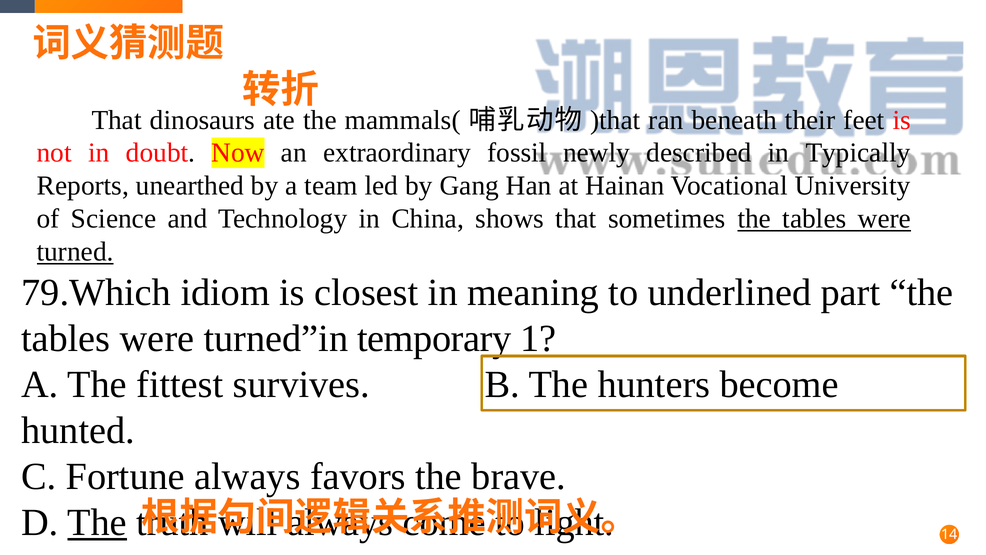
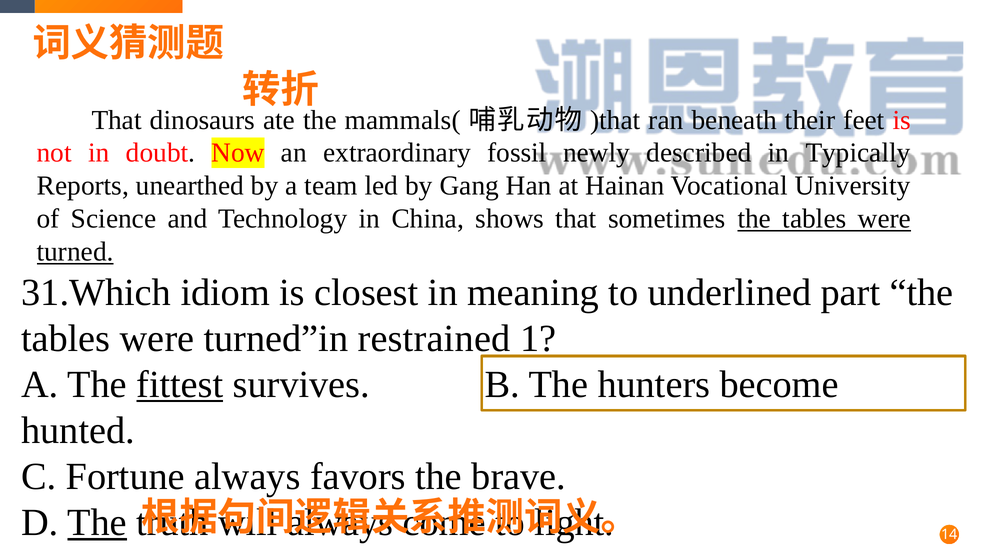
79.Which: 79.Which -> 31.Which
temporary: temporary -> restrained
fittest underline: none -> present
